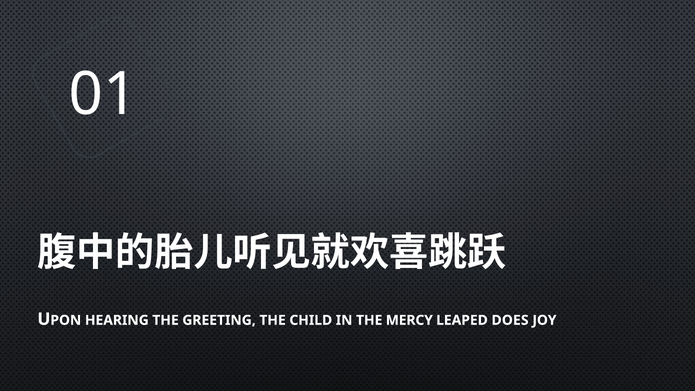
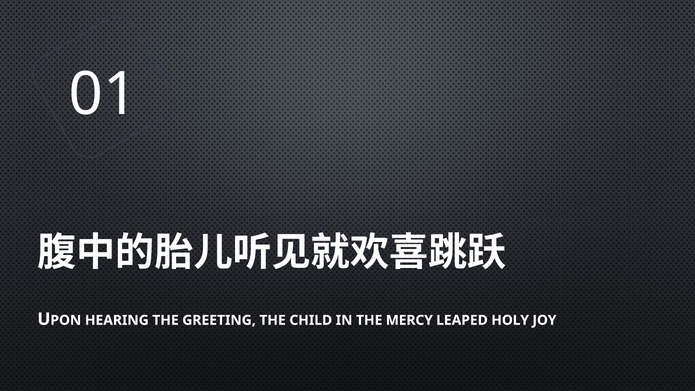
DOES: DOES -> HOLY
